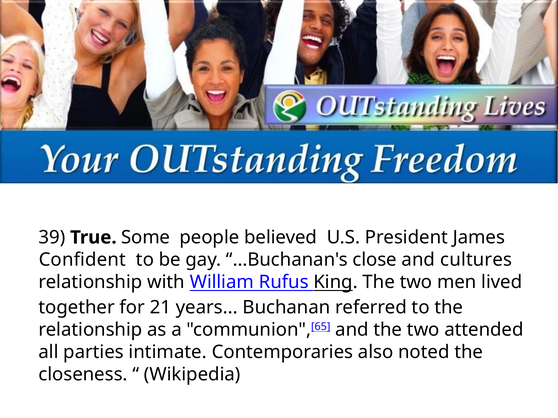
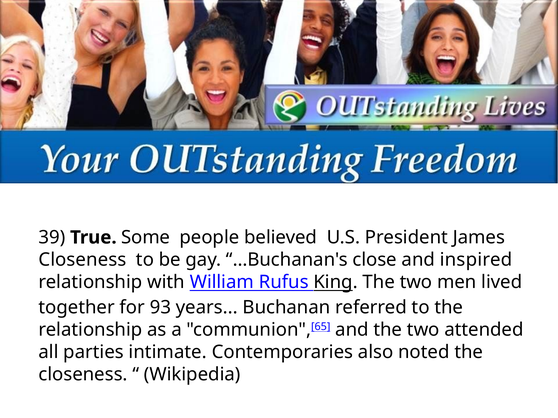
Confident at (82, 260): Confident -> Closeness
cultures: cultures -> inspired
21: 21 -> 93
